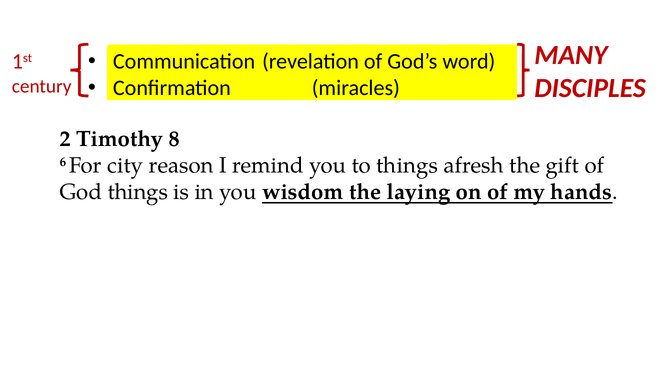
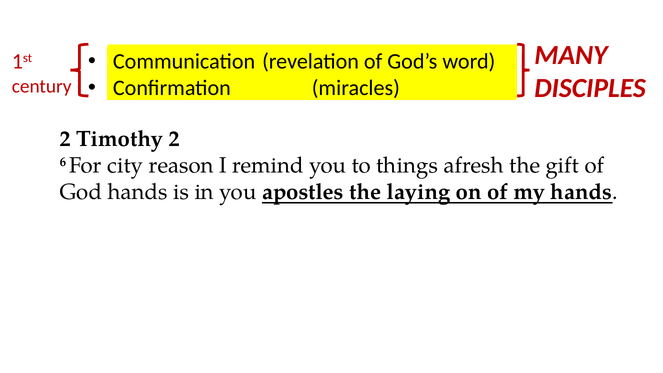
Timothy 8: 8 -> 2
God things: things -> hands
wisdom: wisdom -> apostles
